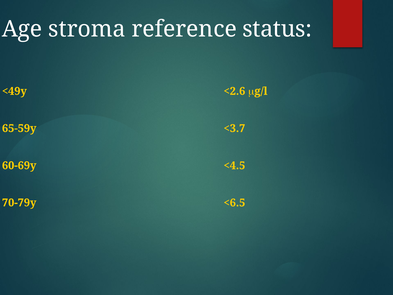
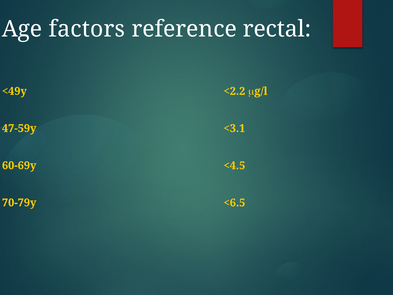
stroma: stroma -> factors
status: status -> rectal
<2.6: <2.6 -> <2.2
65-59y: 65-59y -> 47-59y
<3.7: <3.7 -> <3.1
